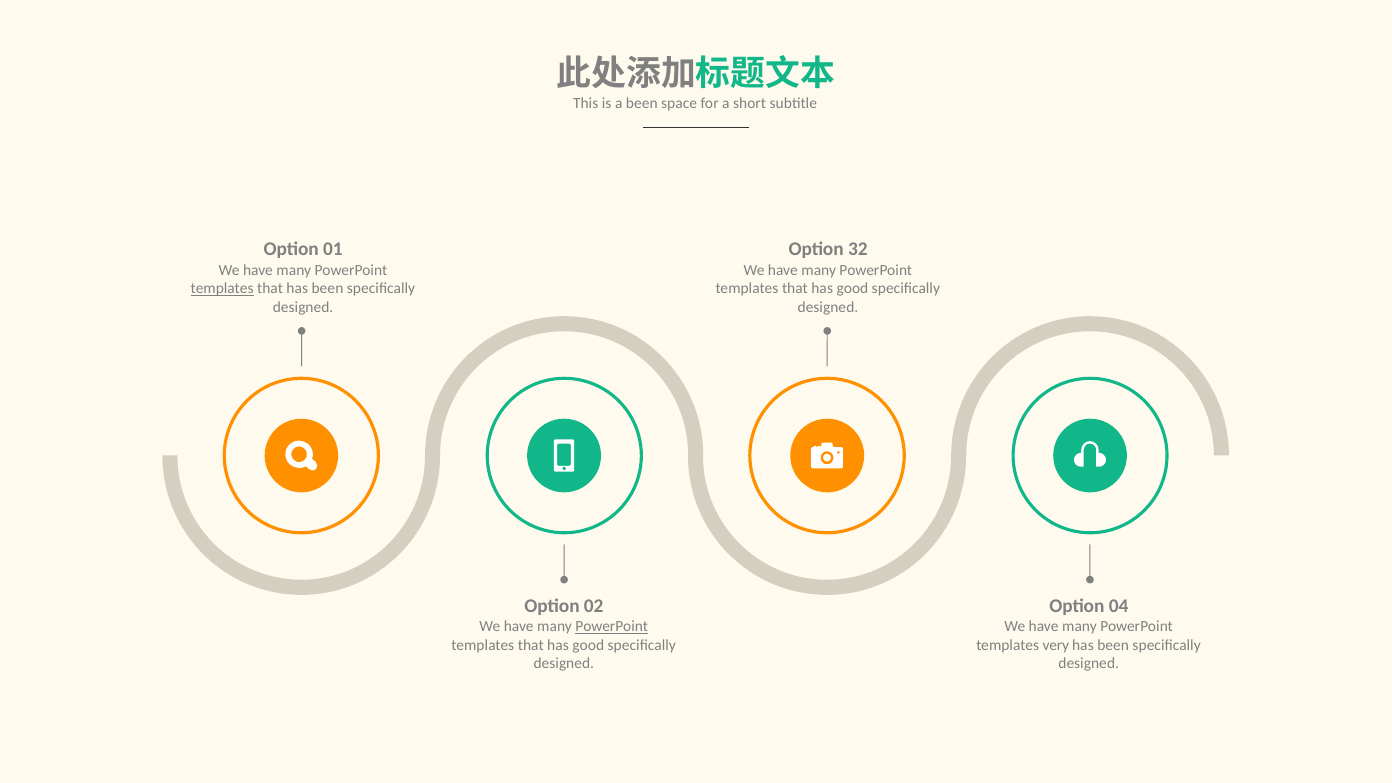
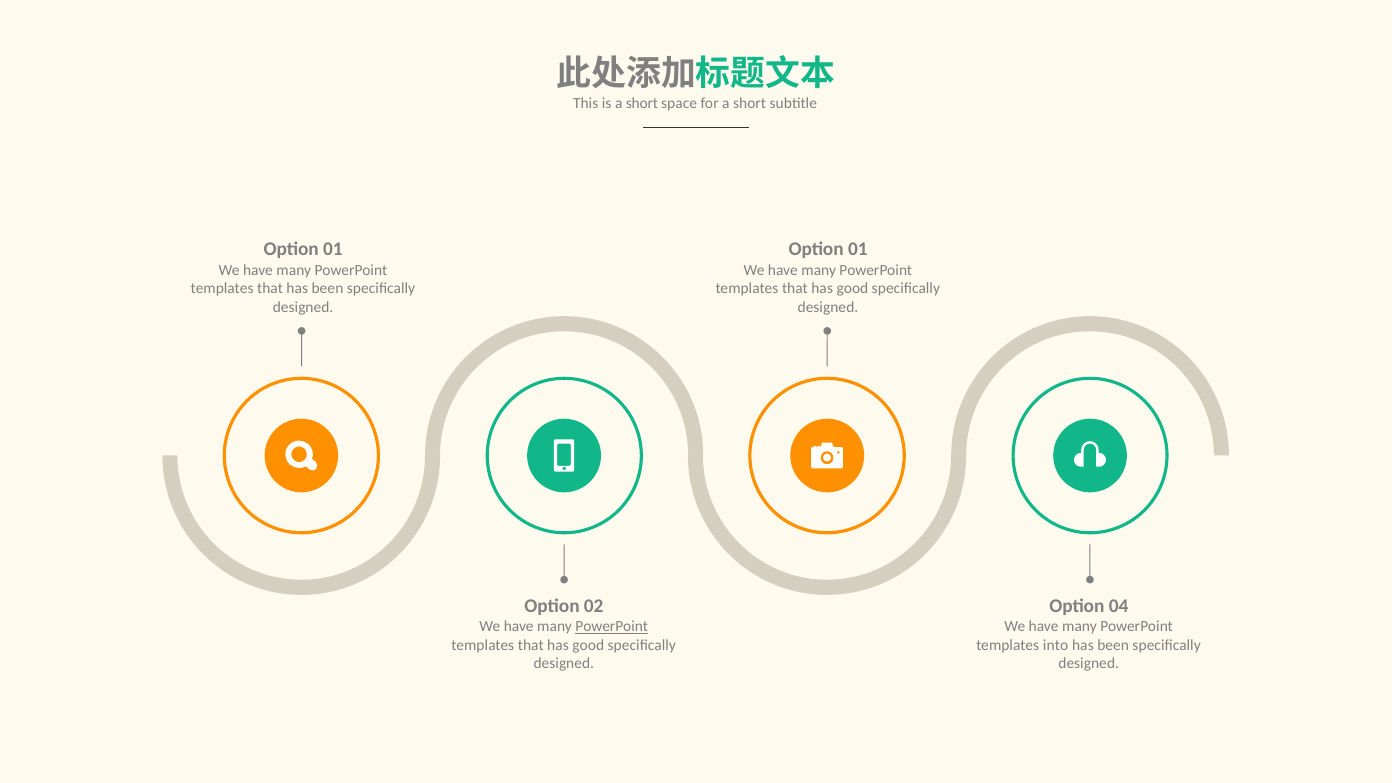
is a been: been -> short
32 at (858, 250): 32 -> 01
templates at (222, 289) underline: present -> none
very: very -> into
